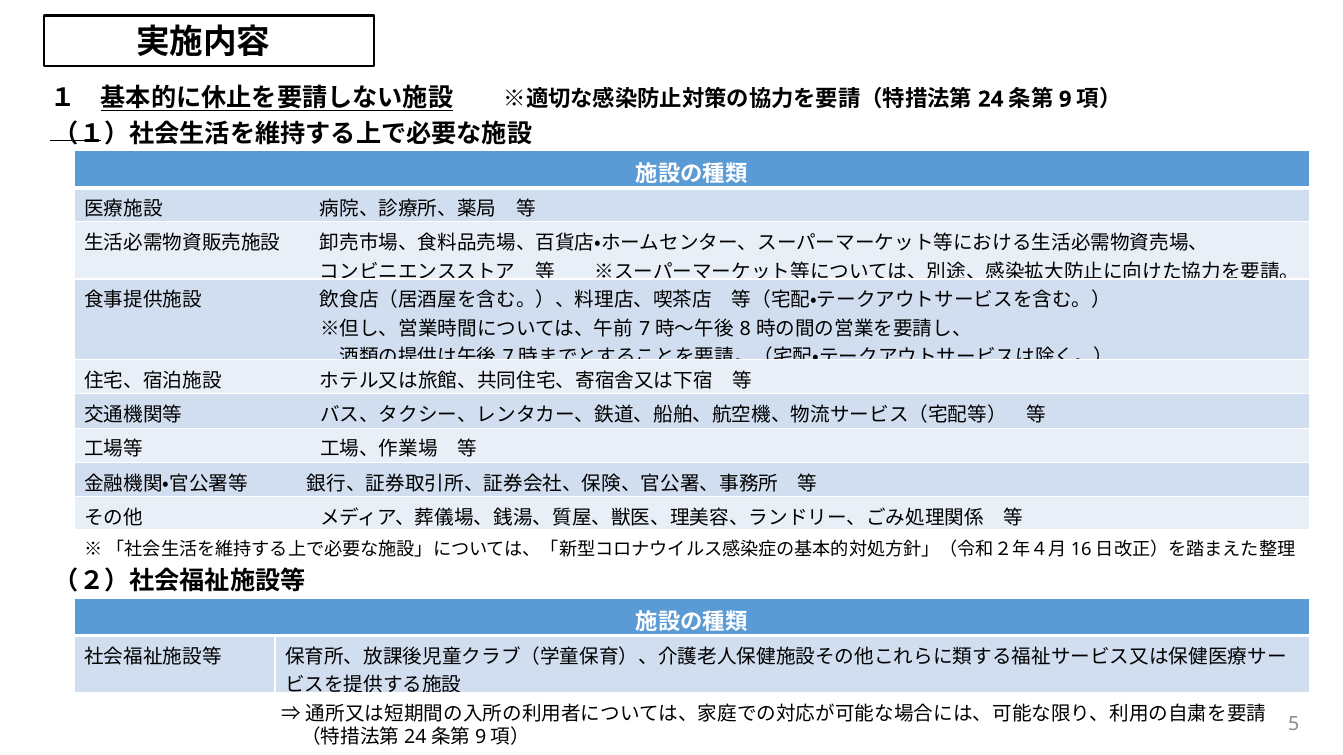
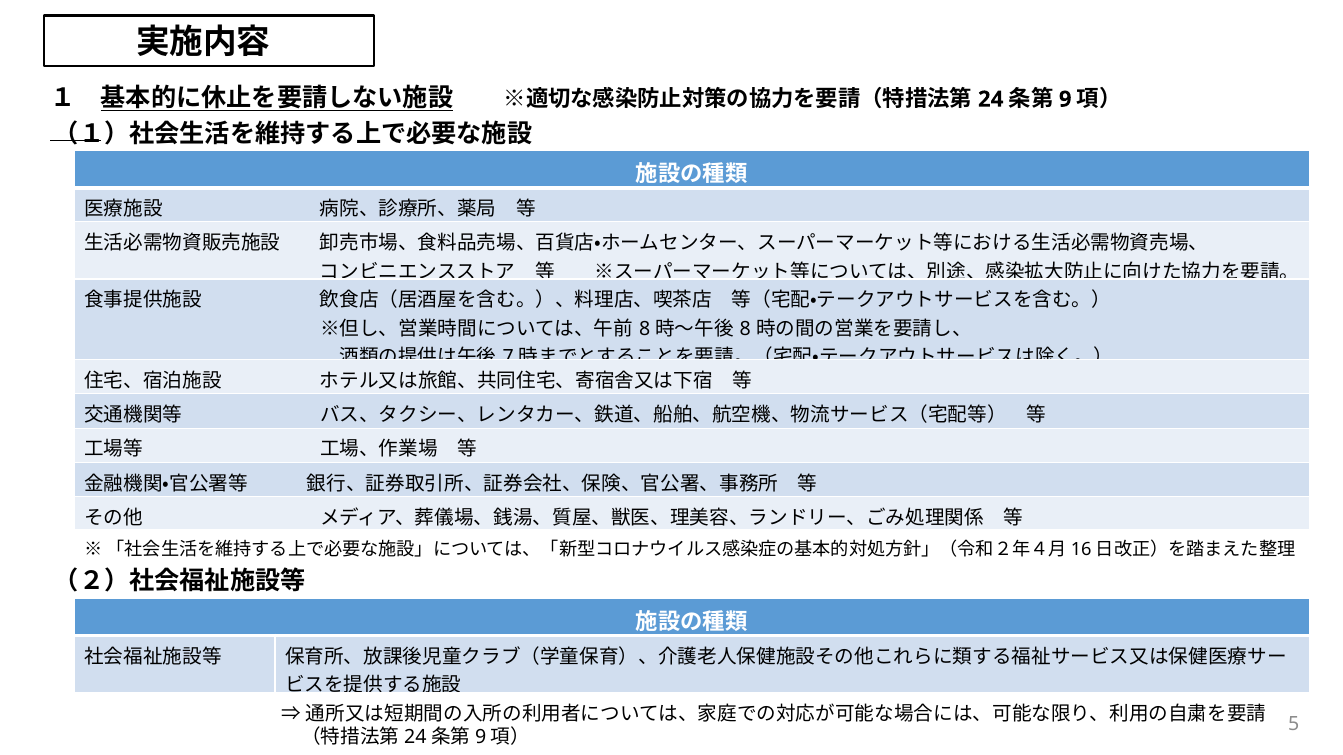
7 at (645, 329): 7 -> 8
